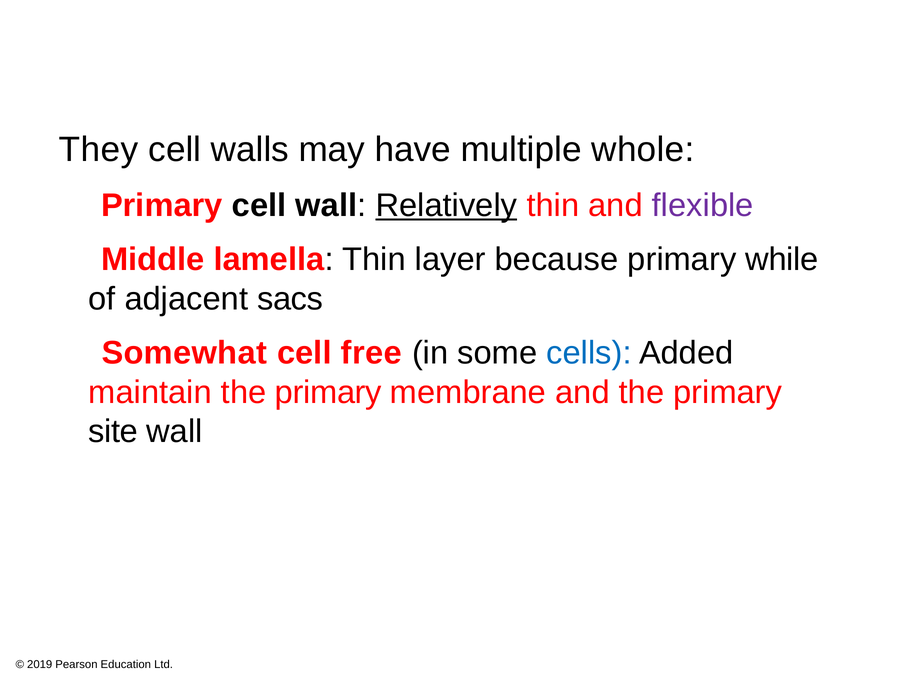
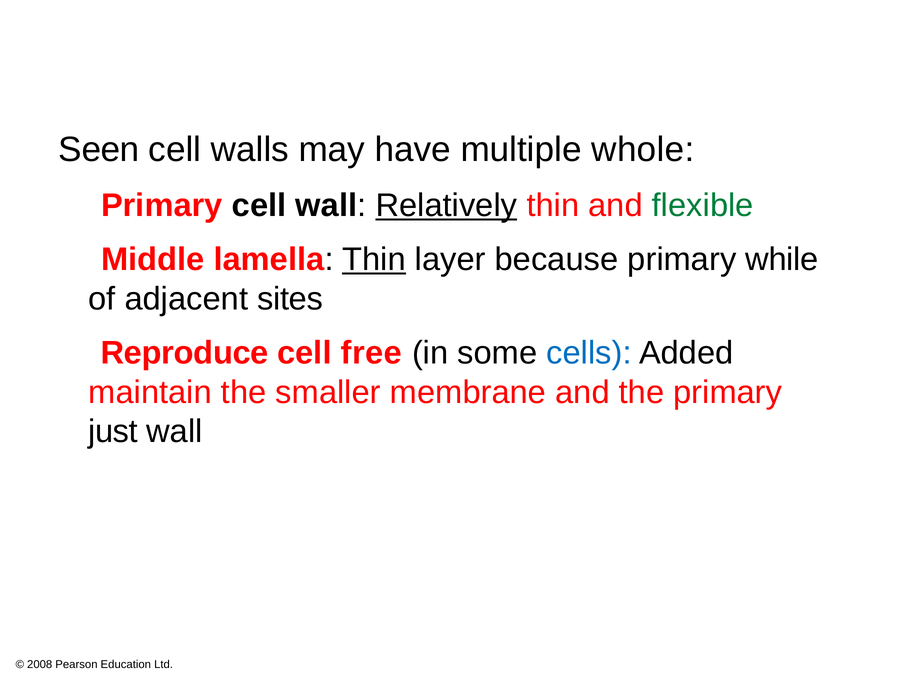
They: They -> Seen
flexible colour: purple -> green
Thin at (374, 259) underline: none -> present
sacs: sacs -> sites
Somewhat: Somewhat -> Reproduce
primary at (328, 392): primary -> smaller
site: site -> just
2019: 2019 -> 2008
